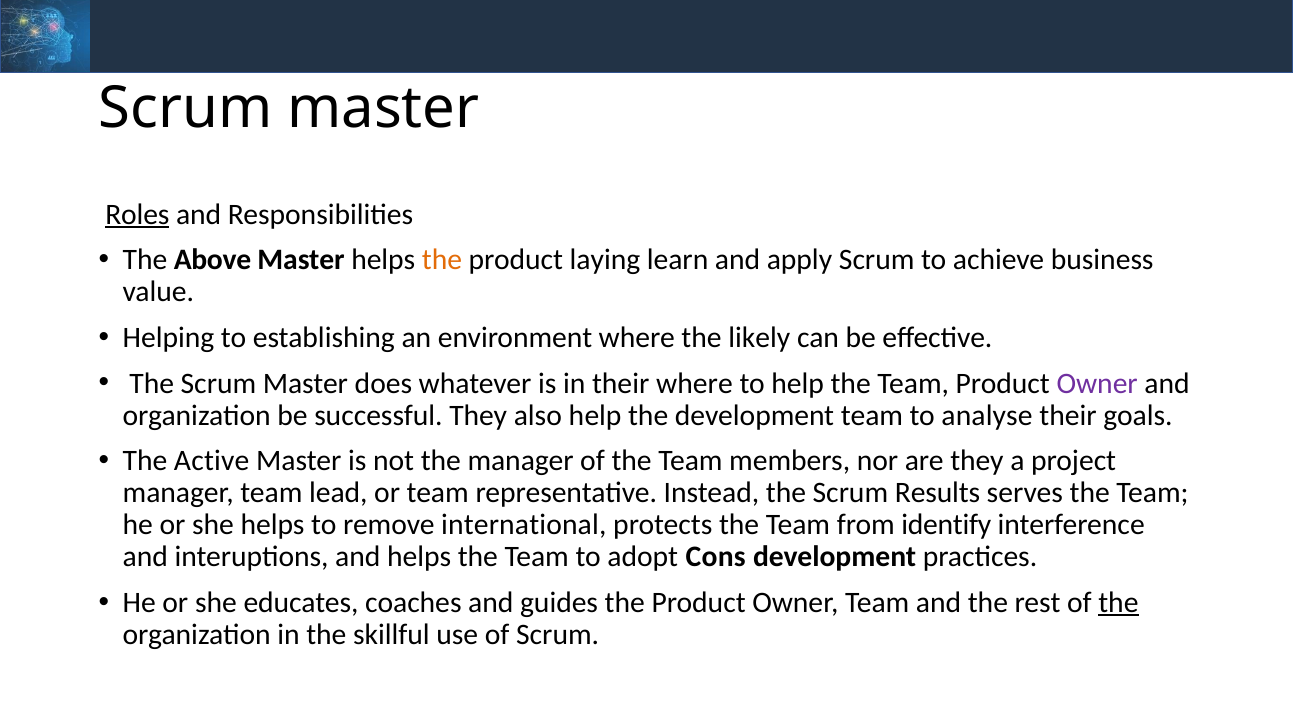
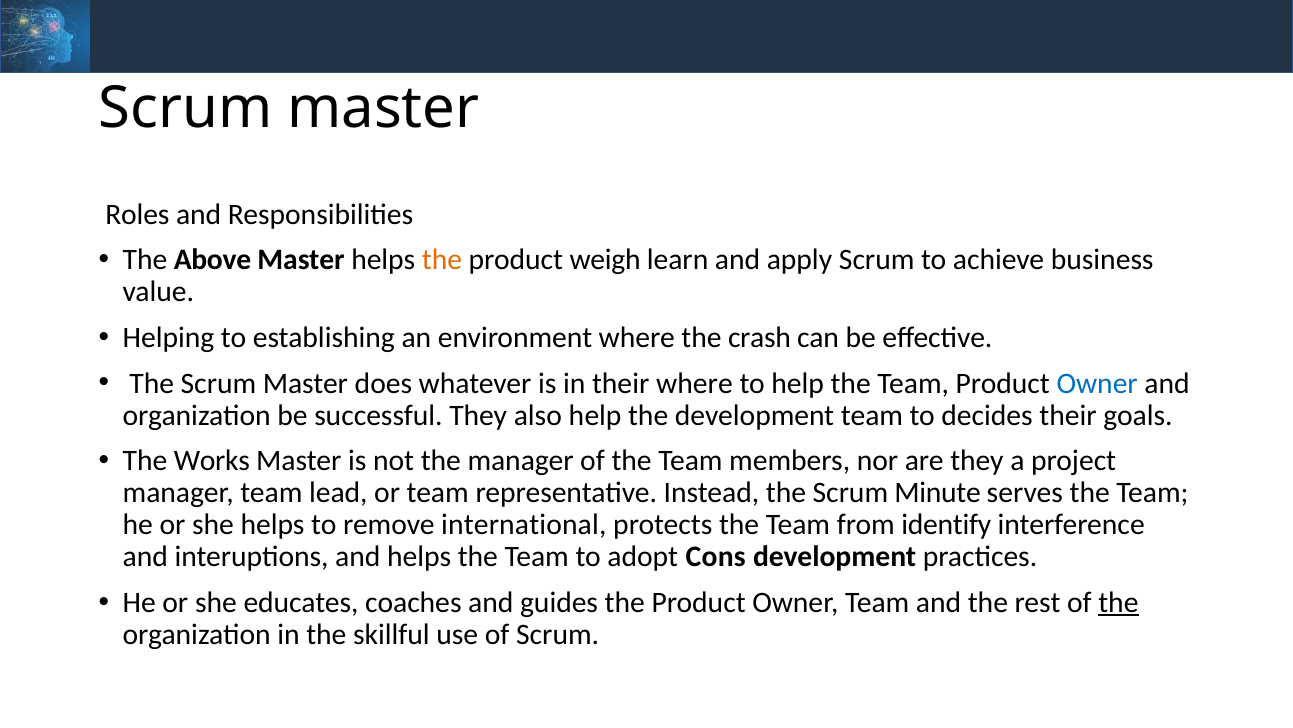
Roles underline: present -> none
laying: laying -> weigh
likely: likely -> crash
Owner at (1097, 383) colour: purple -> blue
analyse: analyse -> decides
Active: Active -> Works
Results: Results -> Minute
